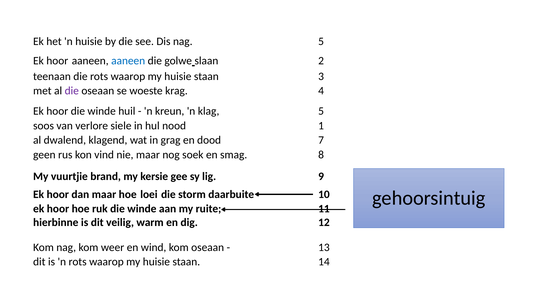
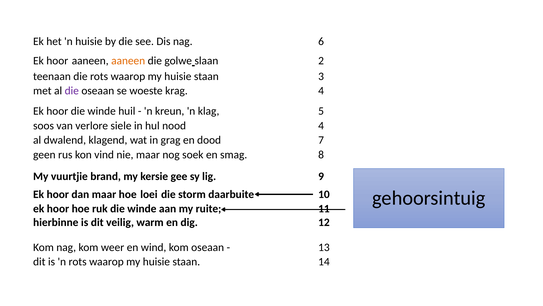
nag 5: 5 -> 6
aaneen at (128, 61) colour: blue -> orange
nood 1: 1 -> 4
